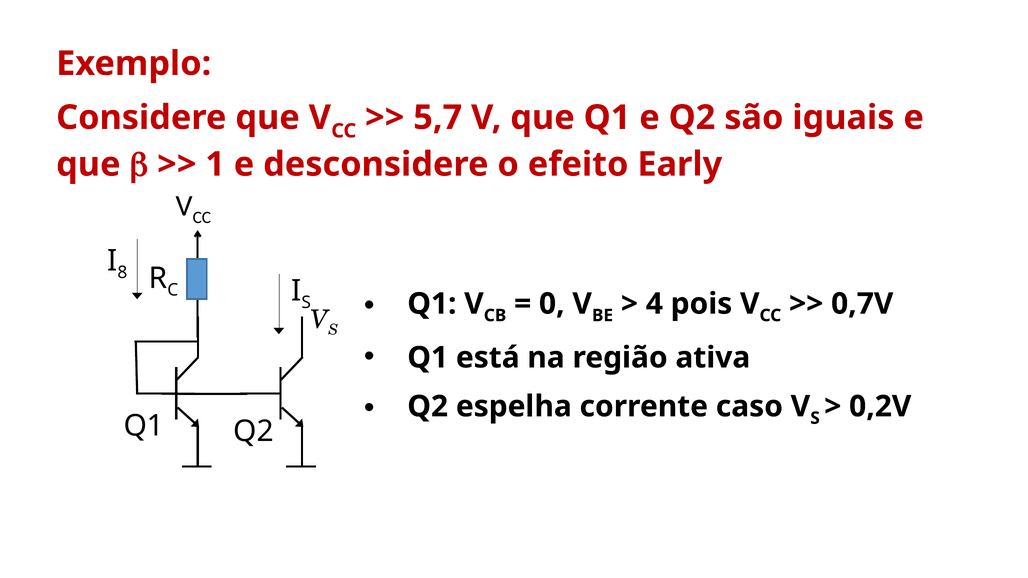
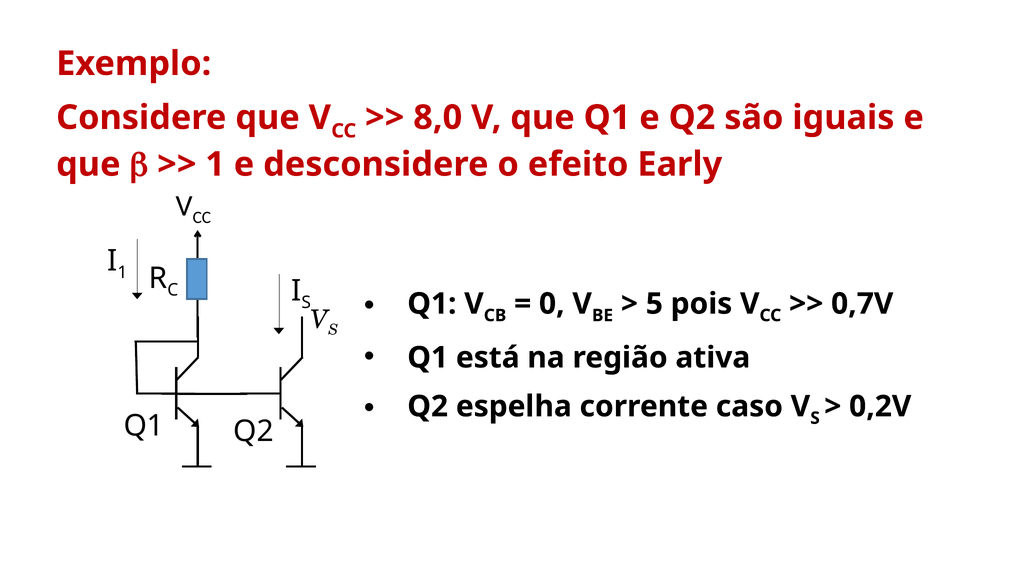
5,7: 5,7 -> 8,0
8 at (122, 273): 8 -> 1
4: 4 -> 5
